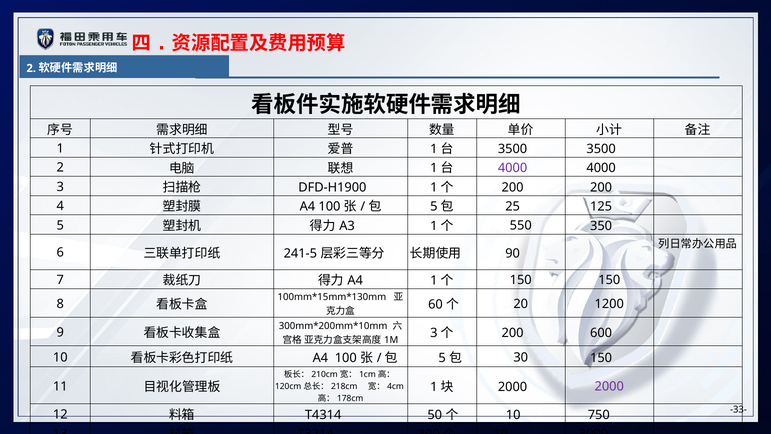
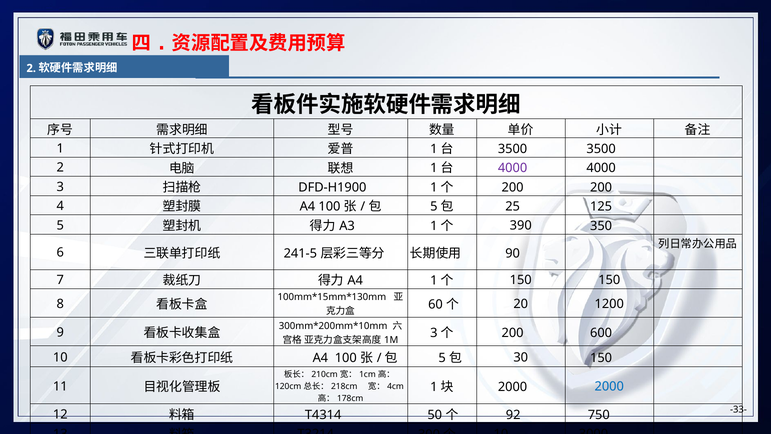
550: 550 -> 390
2000 at (609, 386) colour: purple -> blue
10 at (513, 415): 10 -> 92
